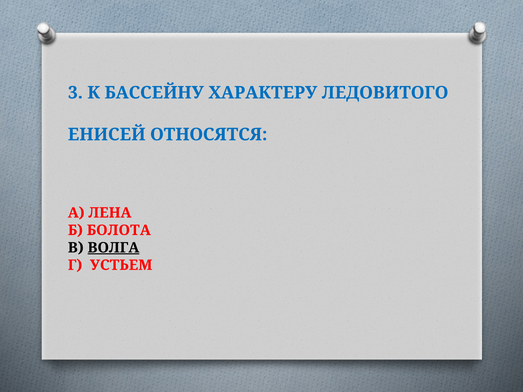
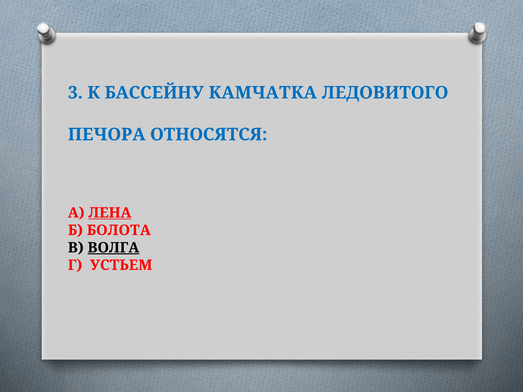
ХАРАКТЕРУ: ХАРАКТЕРУ -> КАМЧАТКА
ЕНИСЕЙ: ЕНИСЕЙ -> ПЕЧОРА
ЛЕНА underline: none -> present
